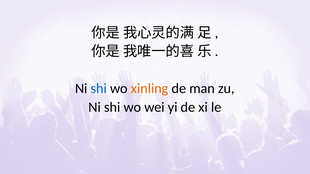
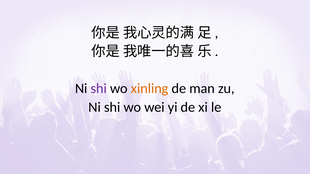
shi at (99, 89) colour: blue -> purple
